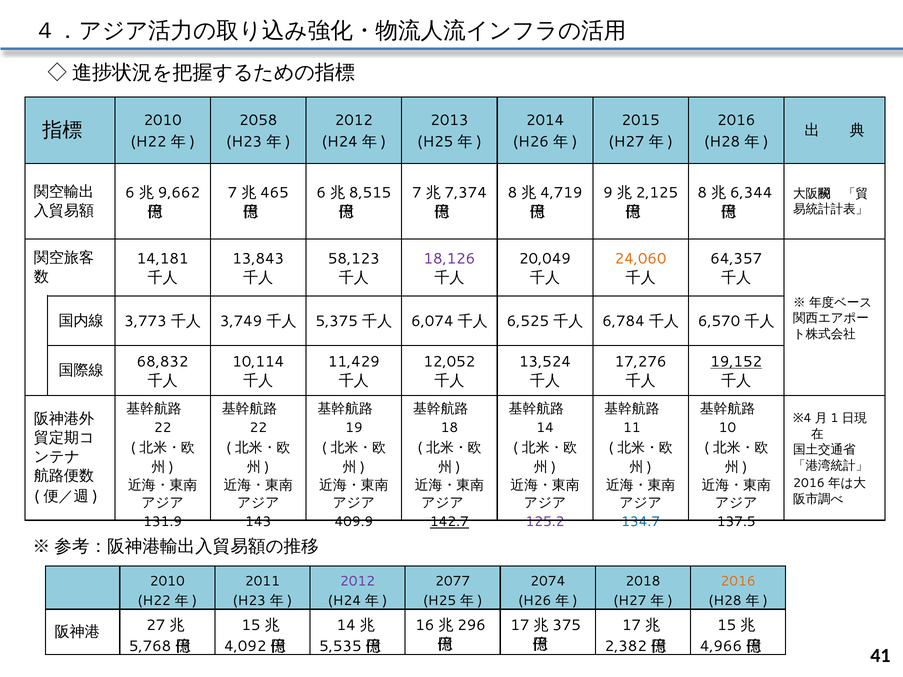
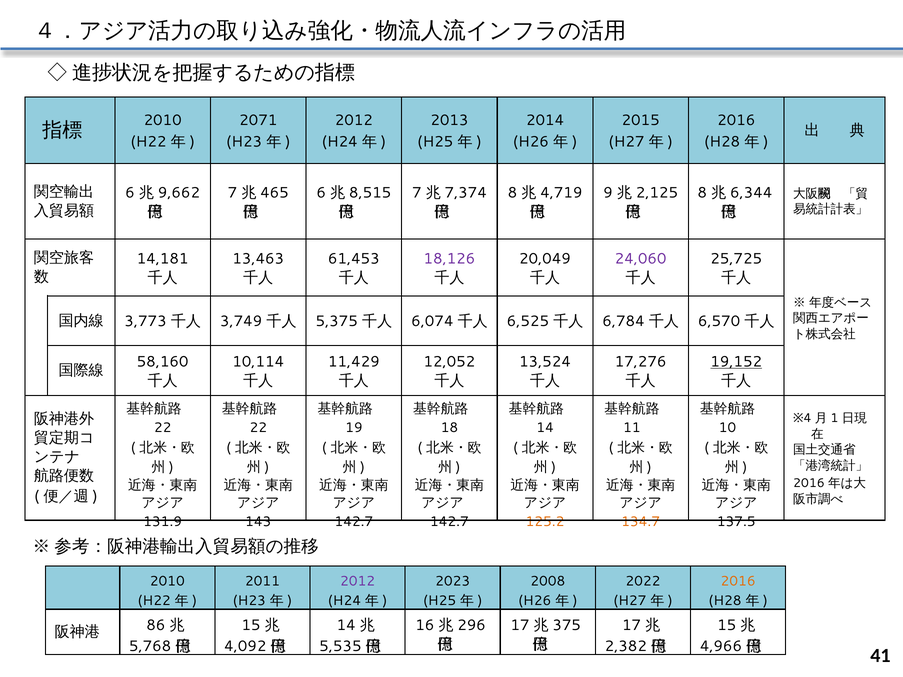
2058: 2058 -> 2071
13,843: 13,843 -> 13,463
58,123: 58,123 -> 61,453
24,060 colour: orange -> purple
64,357: 64,357 -> 25,725
68,832: 68,832 -> 58,160
409.9 at (354, 522): 409.9 -> 142.7
142.7 at (449, 522) underline: present -> none
125.2 colour: purple -> orange
134.7 colour: blue -> orange
2077: 2077 -> 2023
2074: 2074 -> 2008
2018: 2018 -> 2022
27: 27 -> 86
